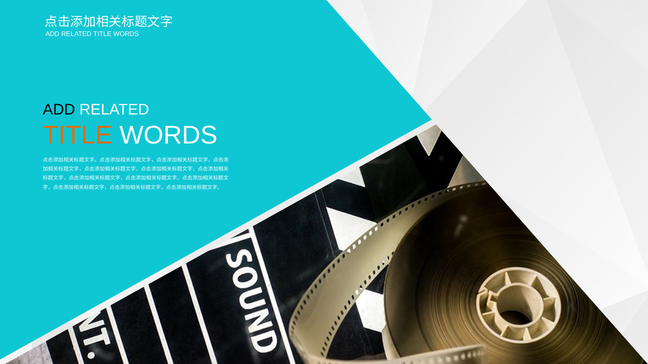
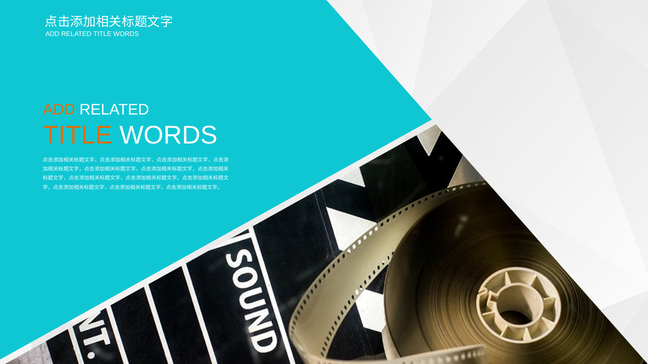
ADD at (59, 110) colour: black -> orange
